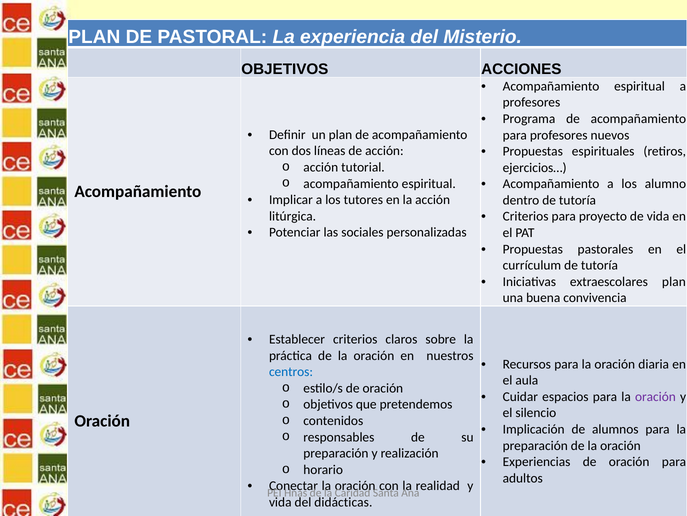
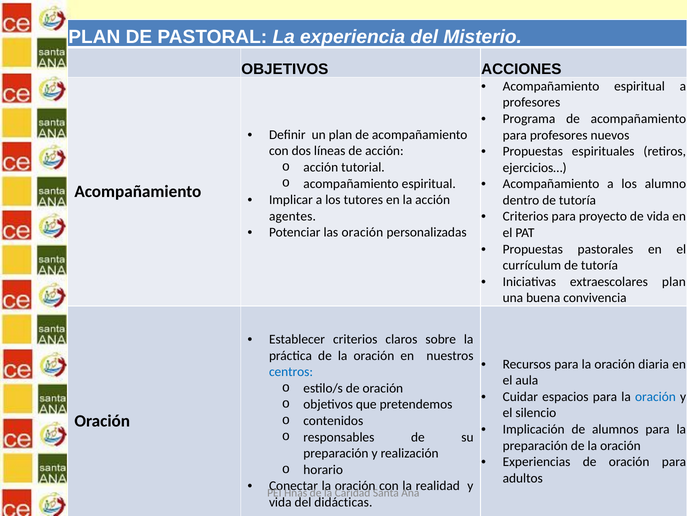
litúrgica: litúrgica -> agentes
las sociales: sociales -> oración
oración at (655, 396) colour: purple -> blue
